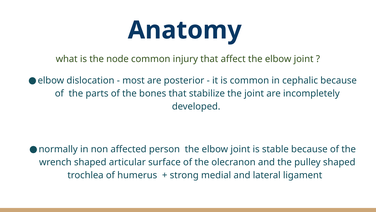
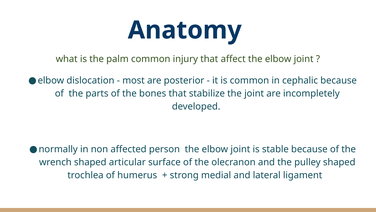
node: node -> palm
